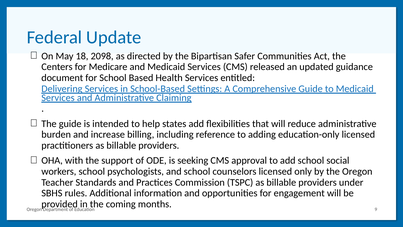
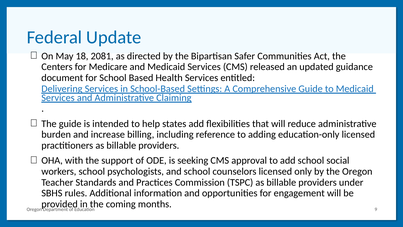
2098: 2098 -> 2081
